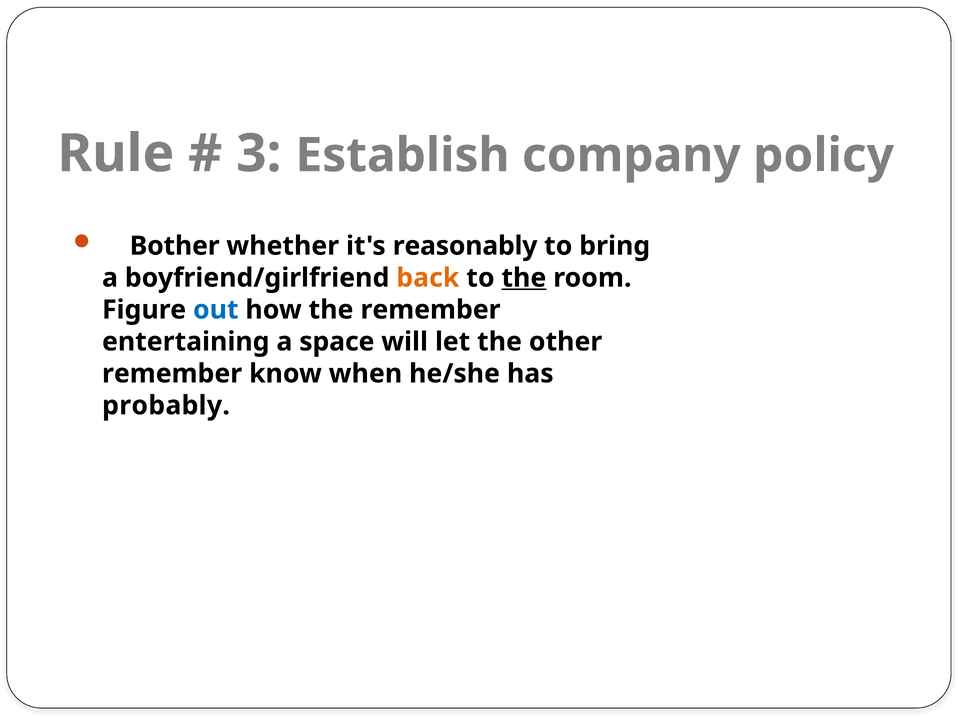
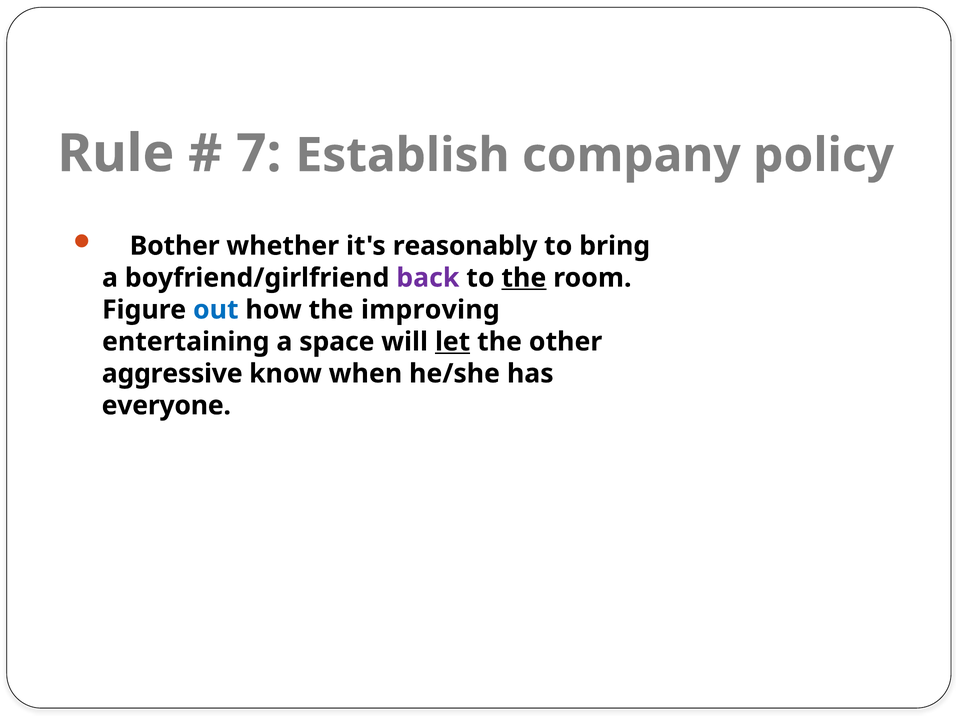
3: 3 -> 7
back colour: orange -> purple
the remember: remember -> improving
let underline: none -> present
remember at (172, 374): remember -> aggressive
probably: probably -> everyone
